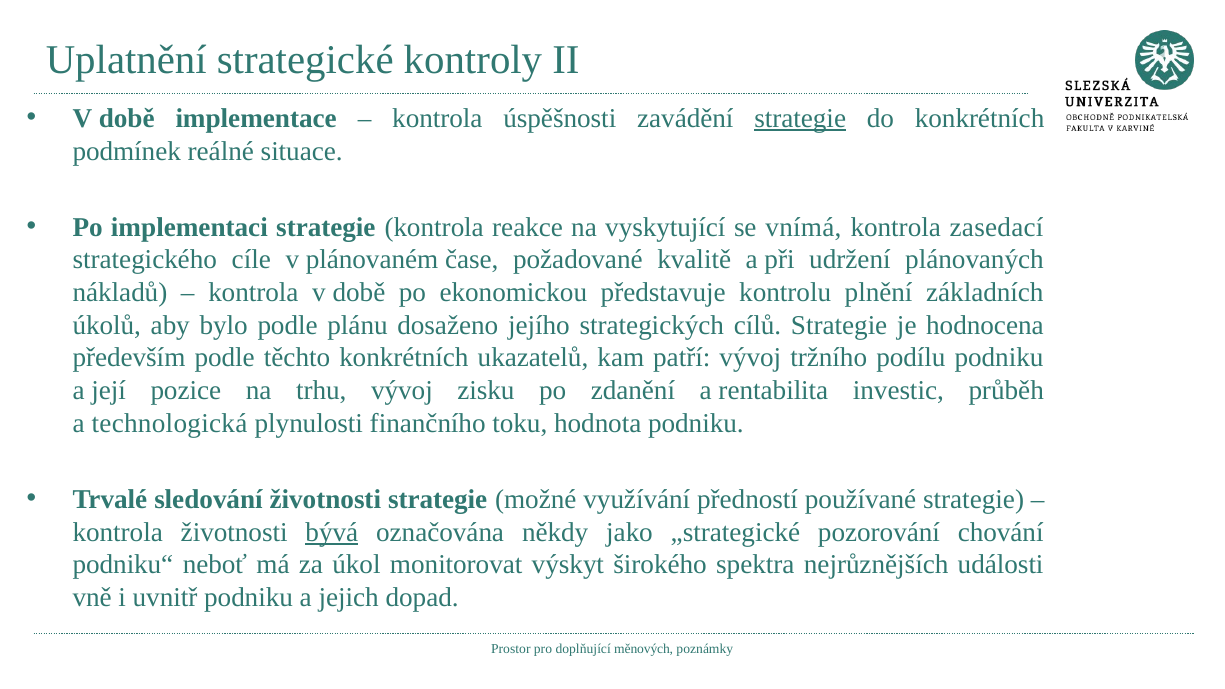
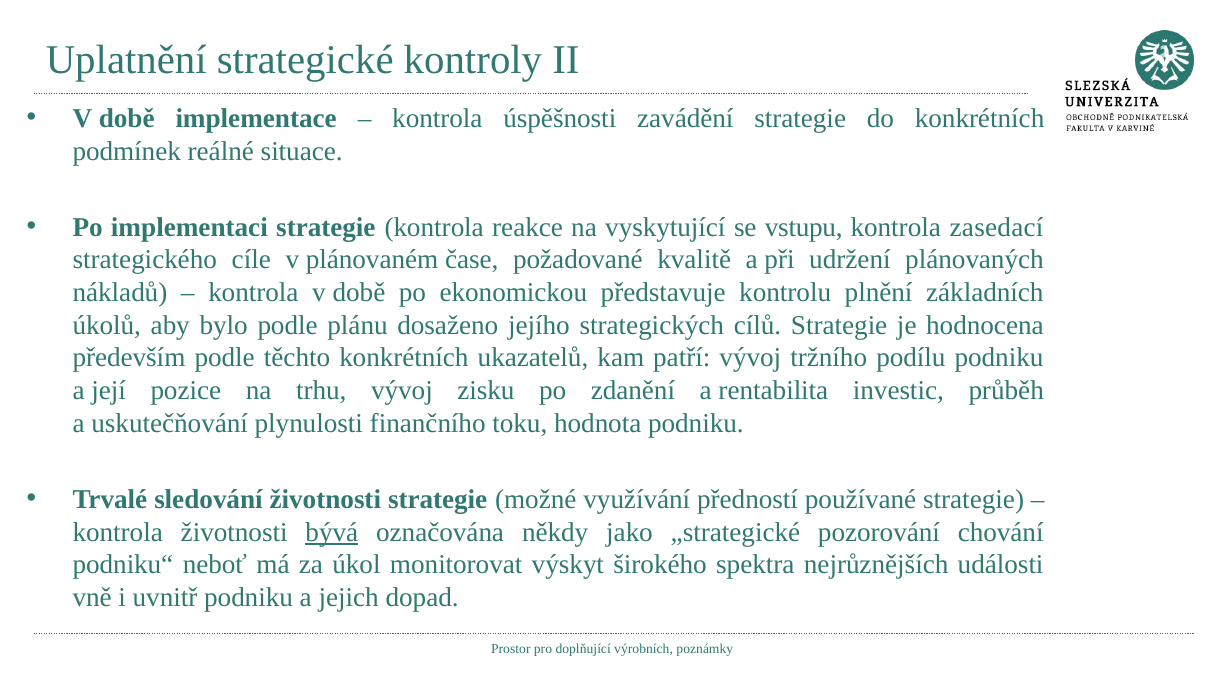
strategie at (800, 119) underline: present -> none
vnímá: vnímá -> vstupu
technologická: technologická -> uskutečňování
měnových: měnových -> výrobních
